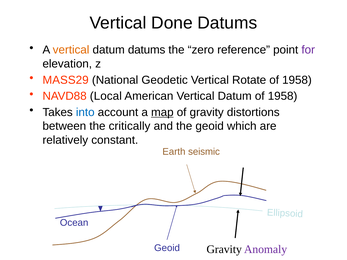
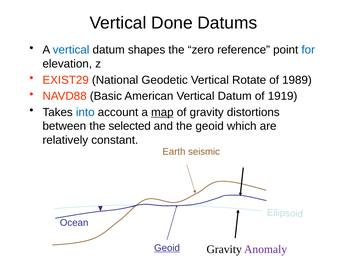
vertical at (71, 50) colour: orange -> blue
datum datums: datums -> shapes
for colour: purple -> blue
MASS29: MASS29 -> EXIST29
1958 at (297, 80): 1958 -> 1989
Local: Local -> Basic
Datum of 1958: 1958 -> 1919
critically: critically -> selected
Geoid at (167, 248) underline: none -> present
